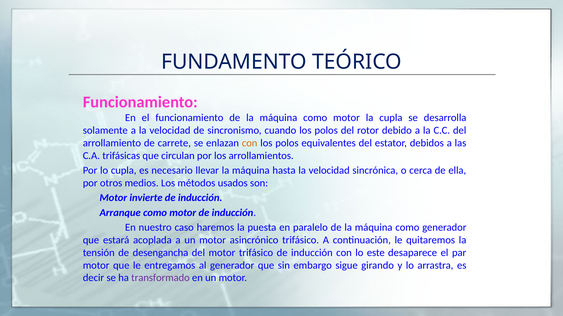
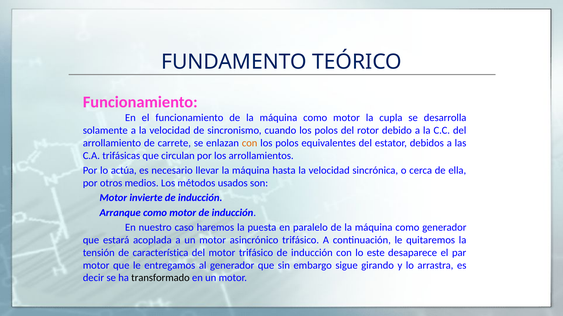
lo cupla: cupla -> actúa
desengancha: desengancha -> característica
transformado colour: purple -> black
